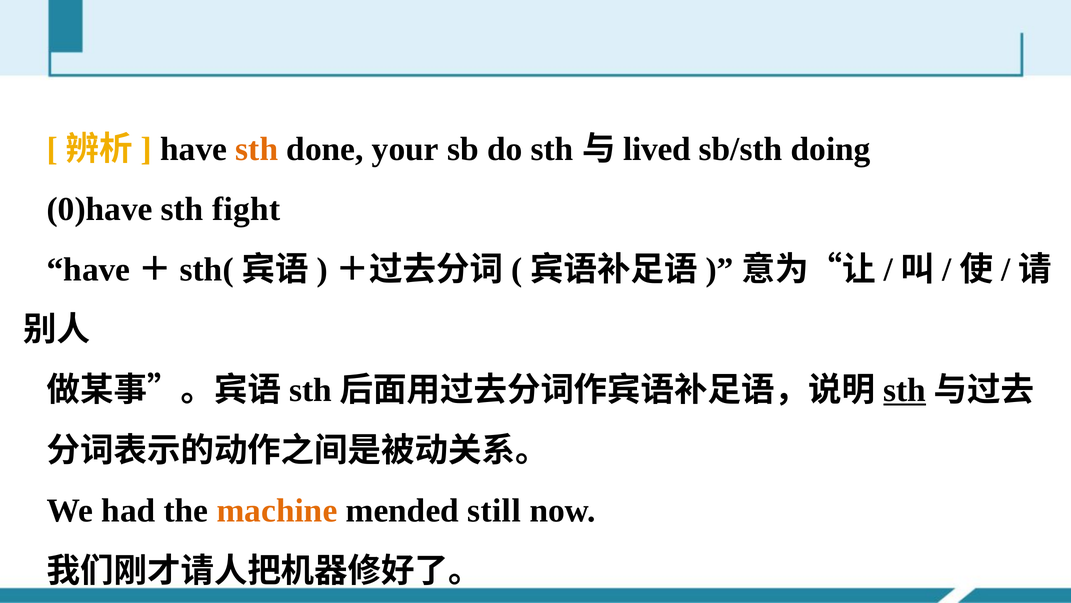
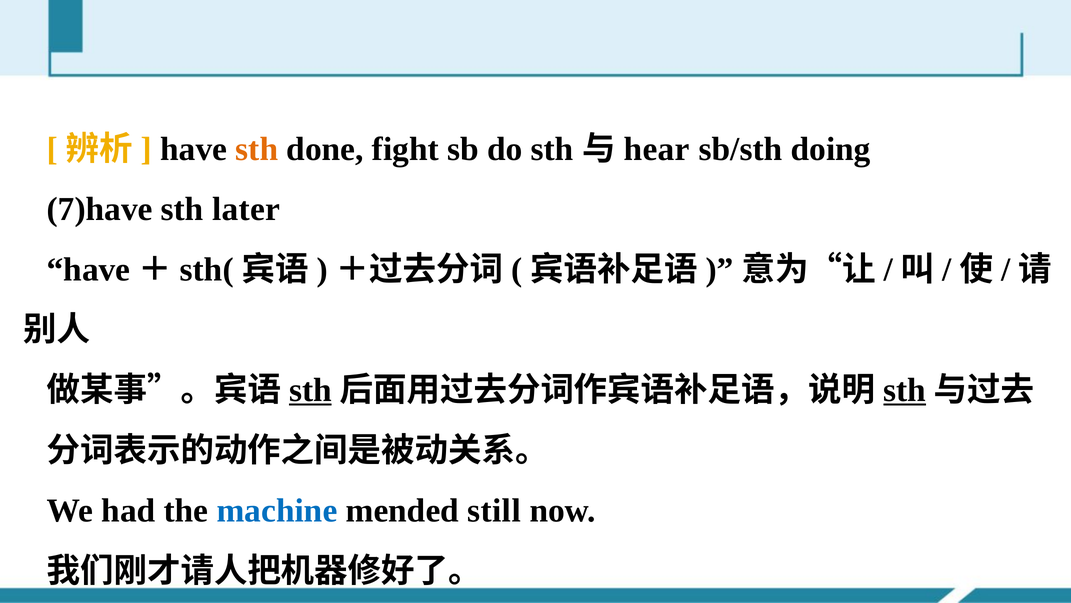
your: your -> fight
lived: lived -> hear
0)have: 0)have -> 7)have
fight: fight -> later
sth at (310, 390) underline: none -> present
machine colour: orange -> blue
